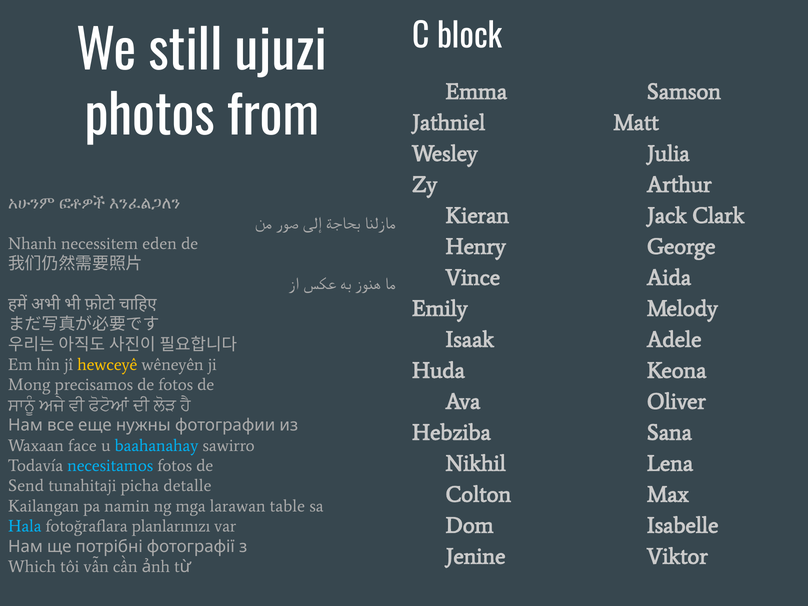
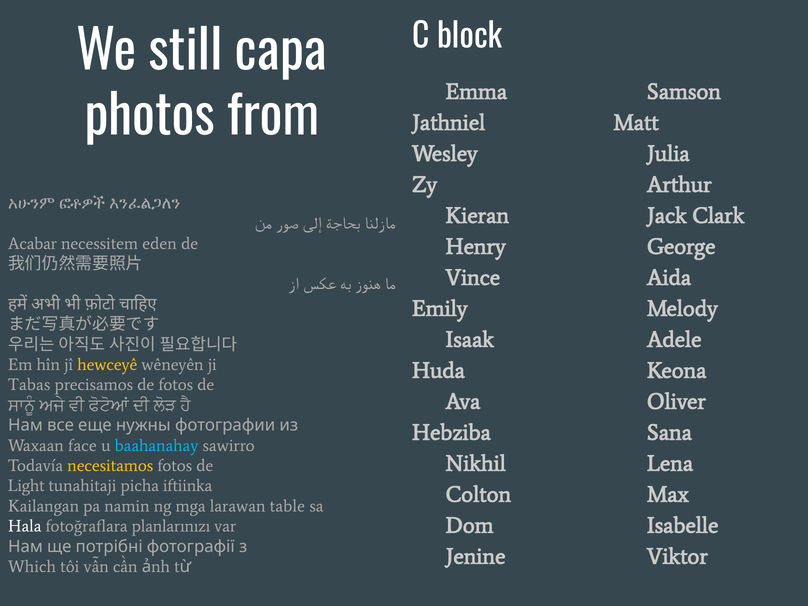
ujuzi: ujuzi -> capa
Nhanh: Nhanh -> Acabar
Mong: Mong -> Tabas
necesitamos colour: light blue -> yellow
Send: Send -> Light
detalle: detalle -> iftiinka
Hala colour: light blue -> white
